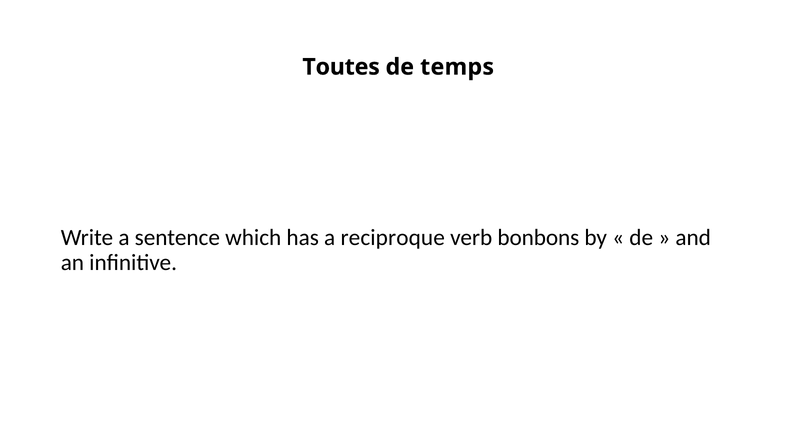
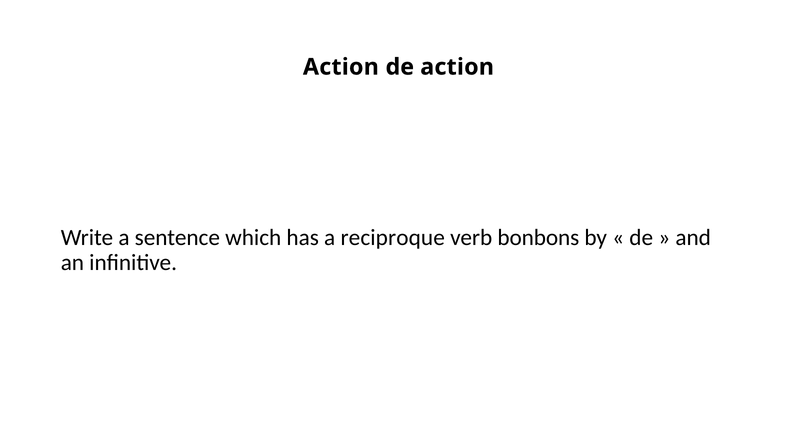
Toutes at (341, 67): Toutes -> Action
de temps: temps -> action
